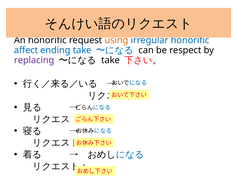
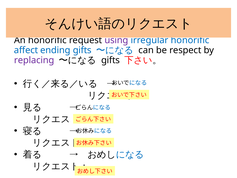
using colour: orange -> purple
ending take: take -> gifts
take at (111, 60): take -> gifts
